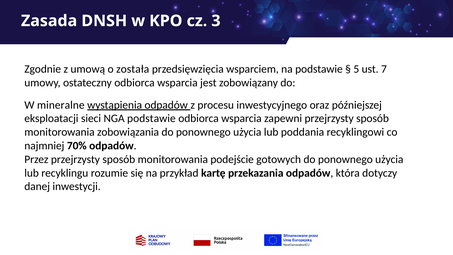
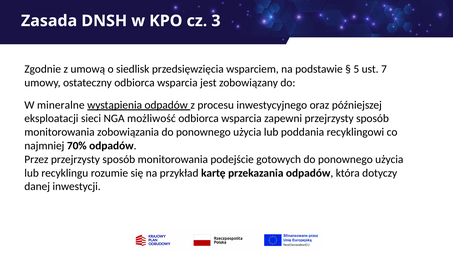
została: została -> siedlisk
NGA podstawie: podstawie -> możliwość
